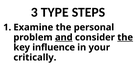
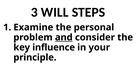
TYPE: TYPE -> WILL
the at (125, 38) underline: present -> none
critically: critically -> principle
